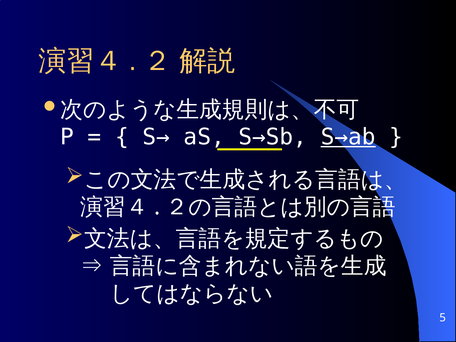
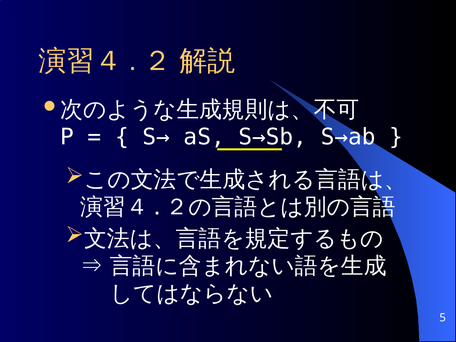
S→ab underline: present -> none
